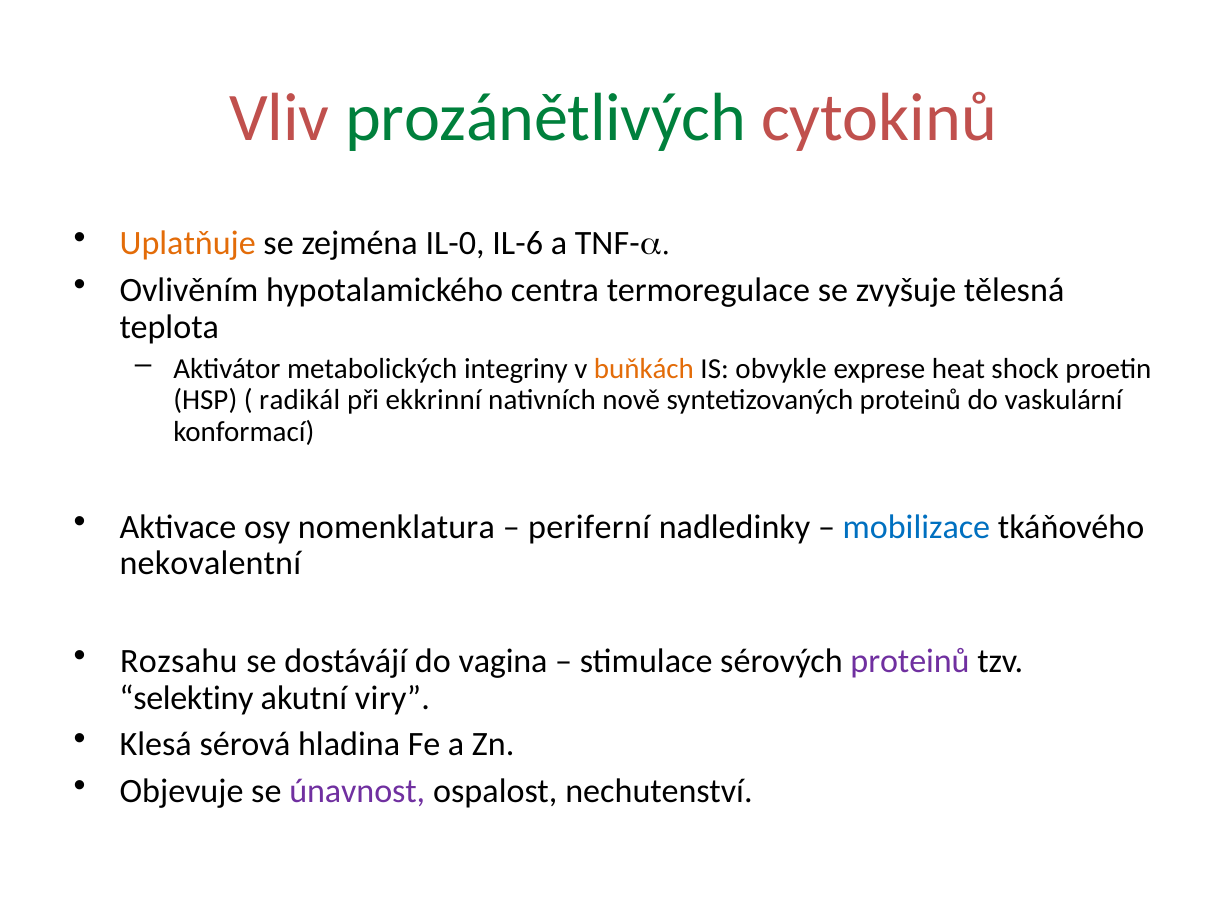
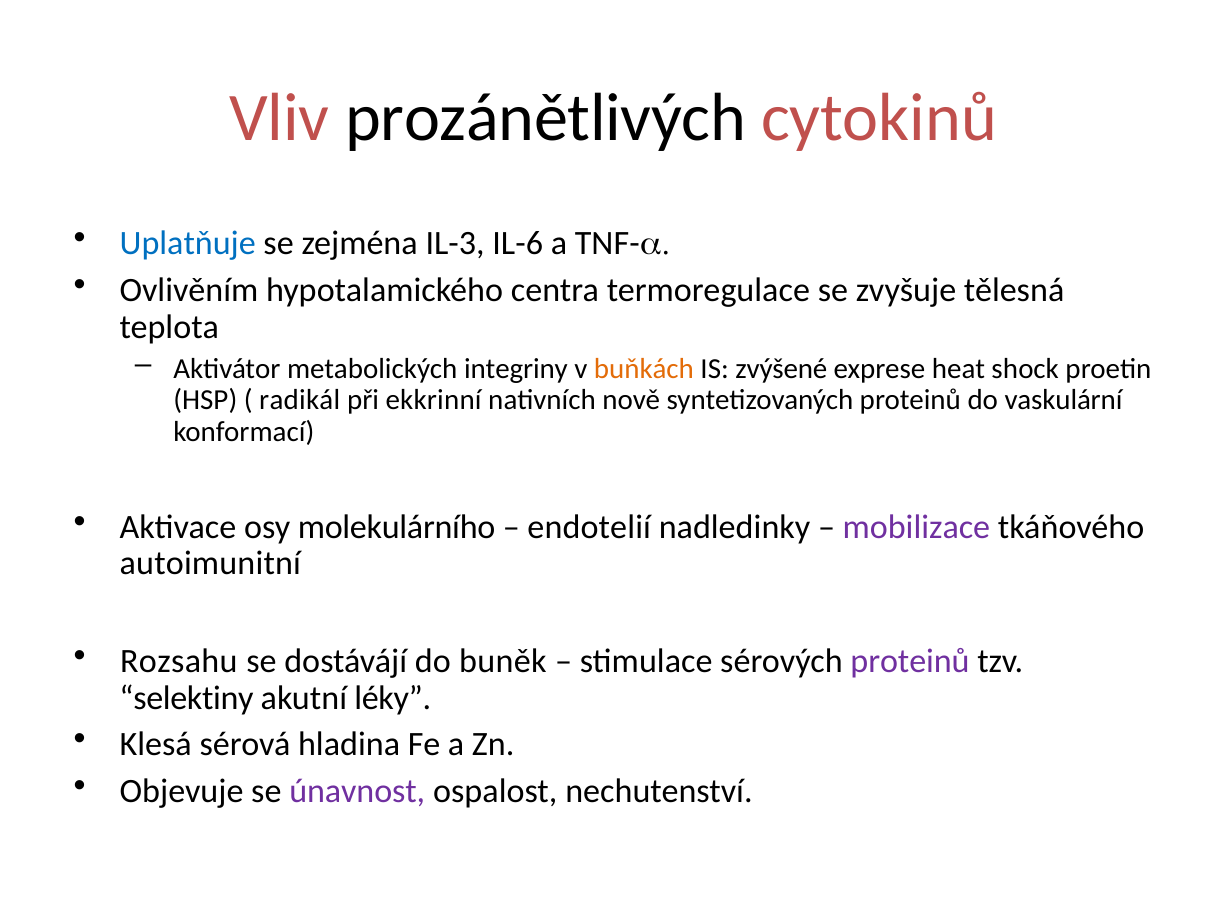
prozánětlivých colour: green -> black
Uplatňuje colour: orange -> blue
IL-0: IL-0 -> IL-3
obvykle: obvykle -> zvýšené
nomenklatura: nomenklatura -> molekulárního
periferní: periferní -> endotelií
mobilizace colour: blue -> purple
nekovalentní: nekovalentní -> autoimunitní
vagina: vagina -> buněk
viry: viry -> léky
